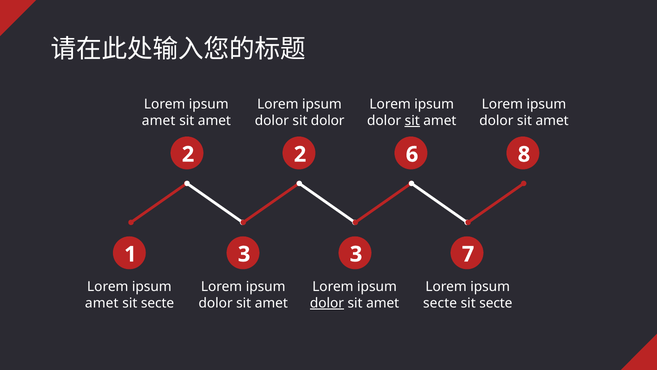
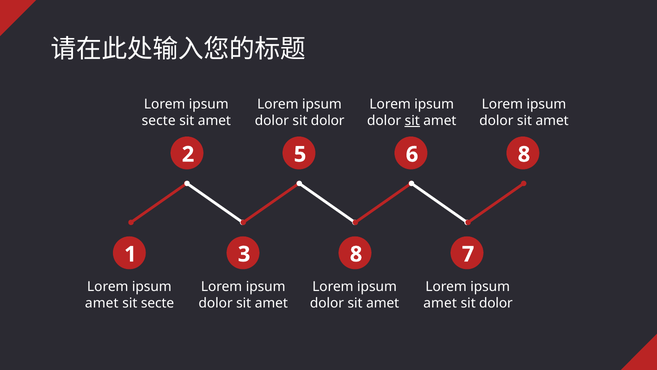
amet at (159, 120): amet -> secte
2 2: 2 -> 5
3 3: 3 -> 8
dolor at (327, 303) underline: present -> none
secte at (440, 303): secte -> amet
secte at (496, 303): secte -> dolor
